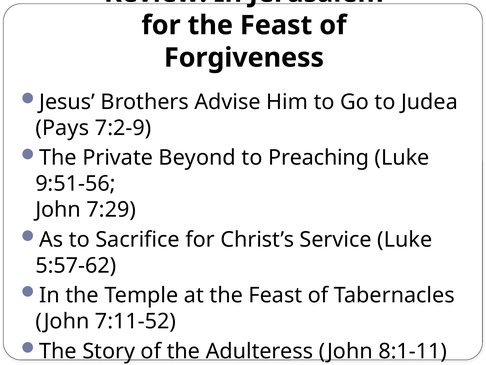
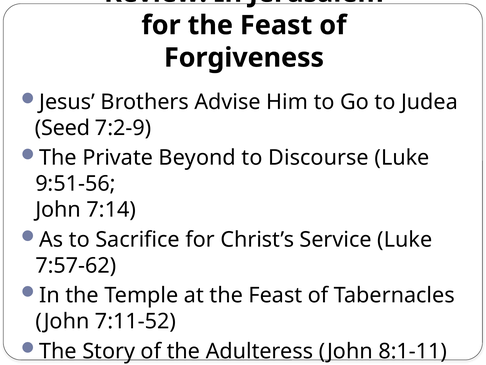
Pays: Pays -> Seed
Preaching: Preaching -> Discourse
7:29: 7:29 -> 7:14
5:57-62: 5:57-62 -> 7:57-62
